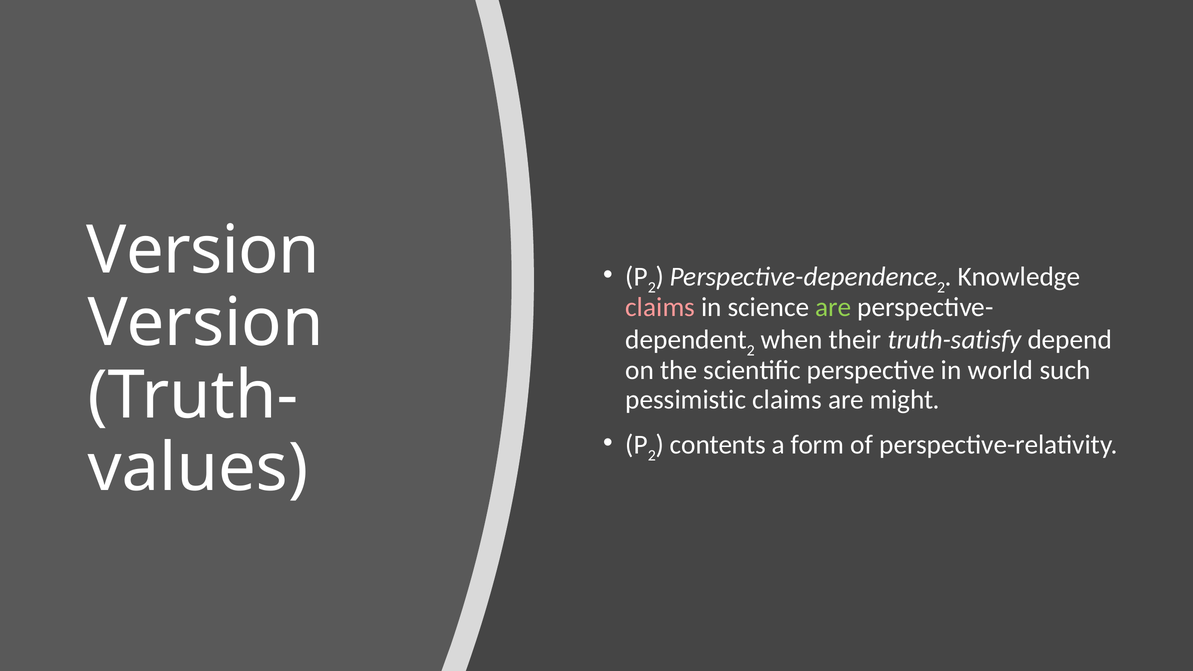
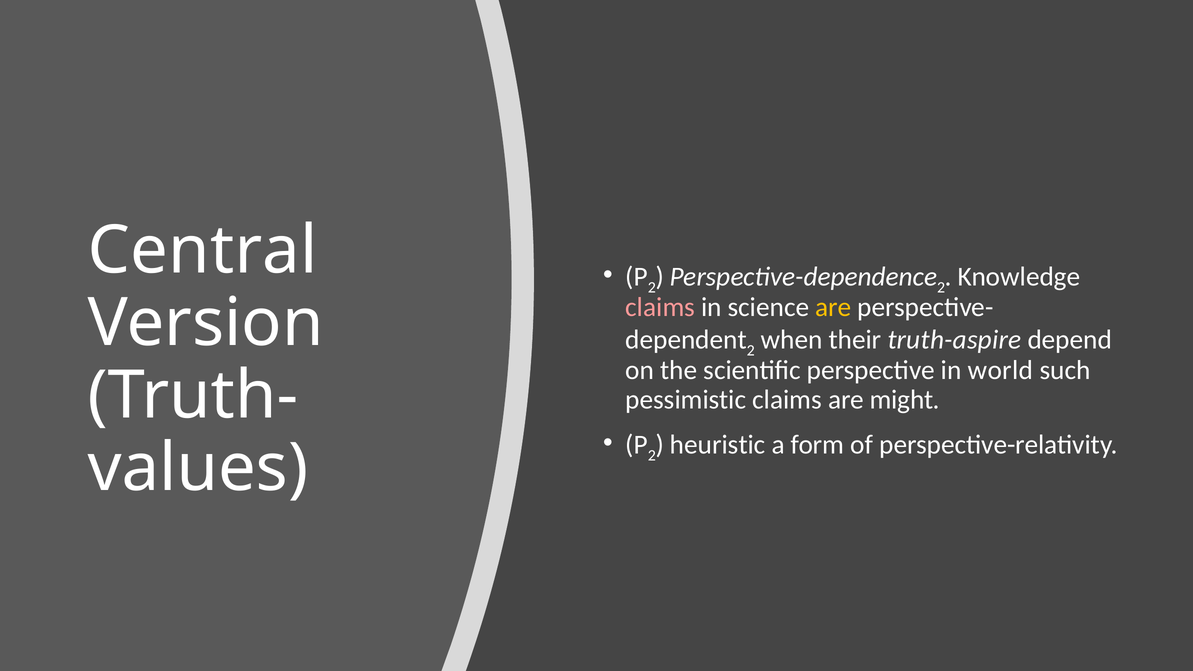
Version at (203, 251): Version -> Central
are at (833, 307) colour: light green -> yellow
truth-satisfy: truth-satisfy -> truth-aspire
contents: contents -> heuristic
